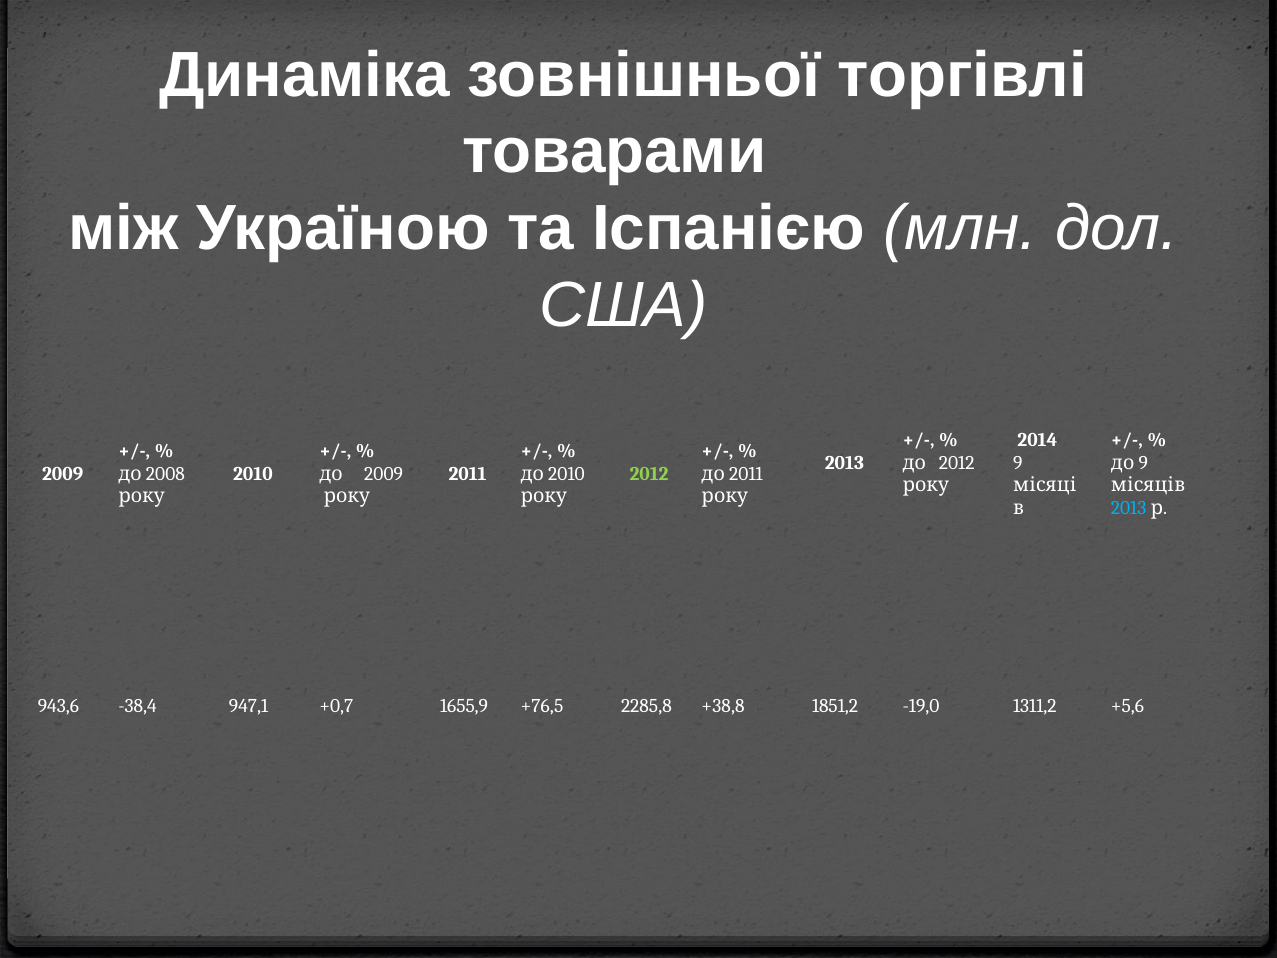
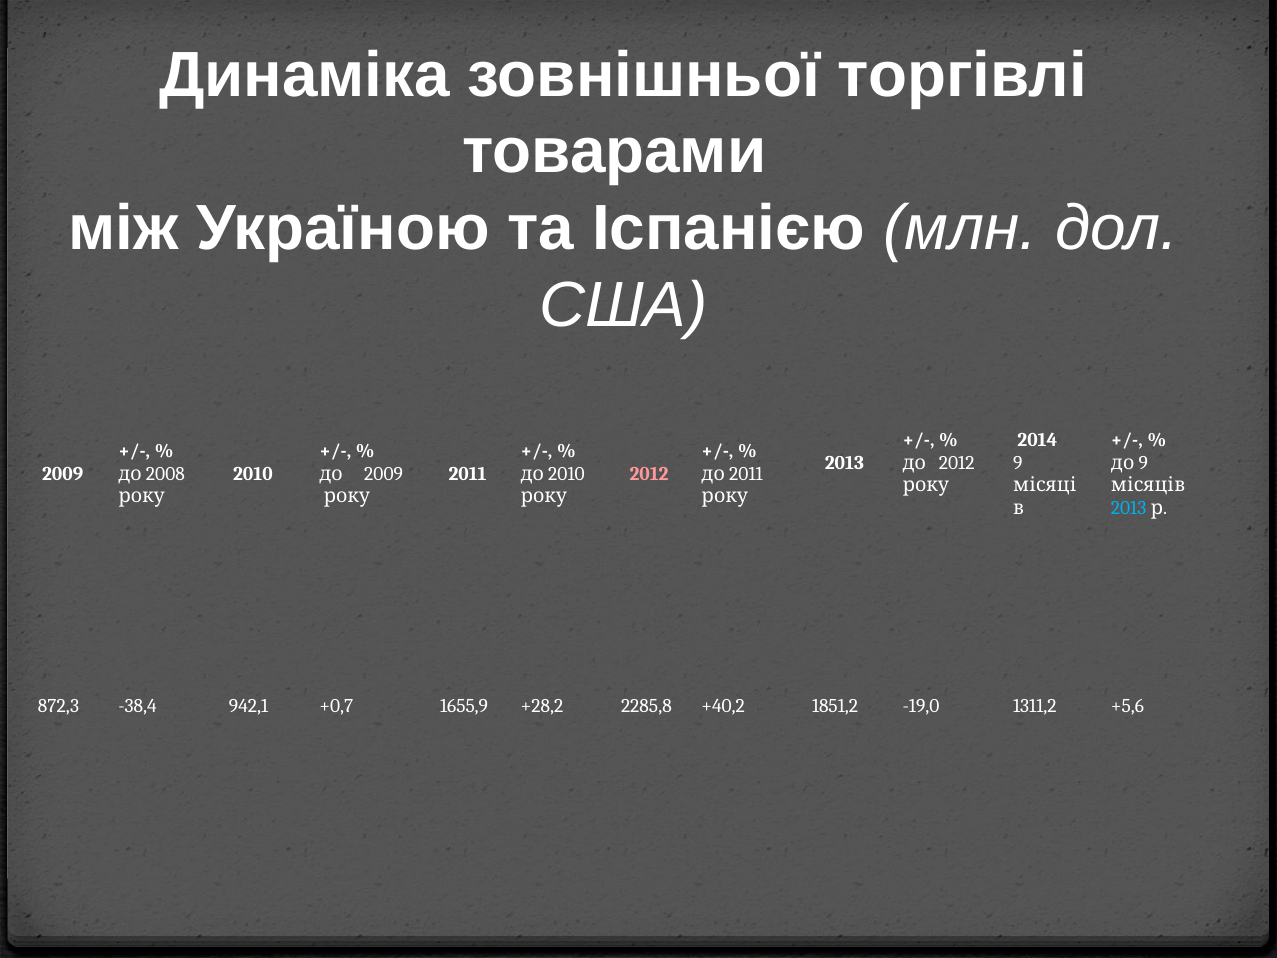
2012 at (649, 474) colour: light green -> pink
943,6: 943,6 -> 872,3
947,1: 947,1 -> 942,1
+76,5: +76,5 -> +28,2
+38,8: +38,8 -> +40,2
